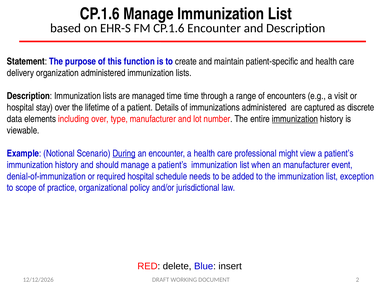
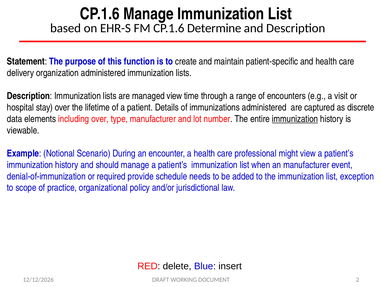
CP.1.6 Encounter: Encounter -> Determine
managed time: time -> view
During underline: present -> none
required hospital: hospital -> provide
